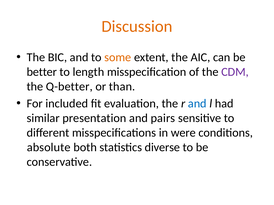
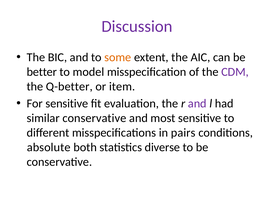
Discussion colour: orange -> purple
length: length -> model
than: than -> item
For included: included -> sensitive
and at (197, 104) colour: blue -> purple
similar presentation: presentation -> conservative
pairs: pairs -> most
were: were -> pairs
